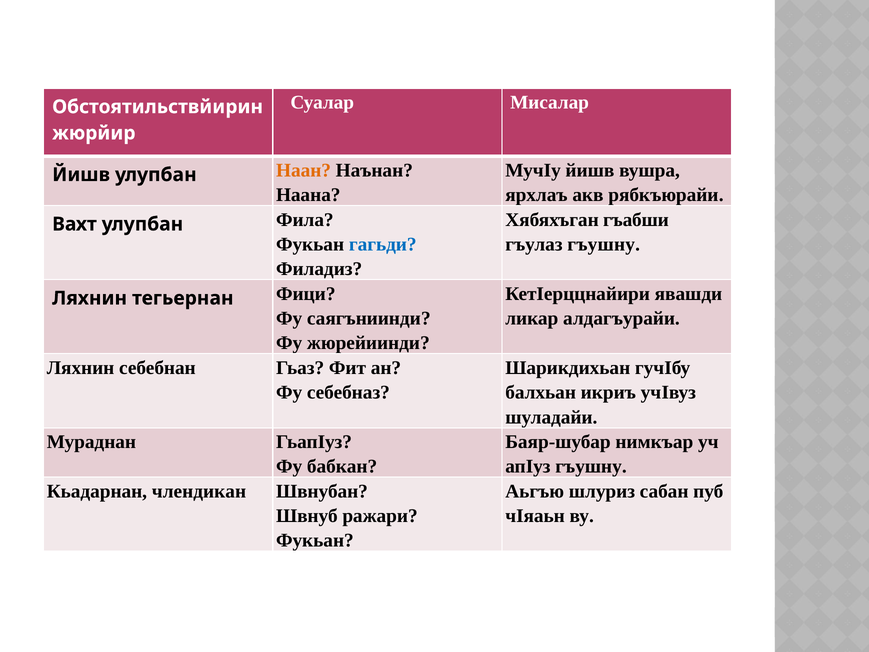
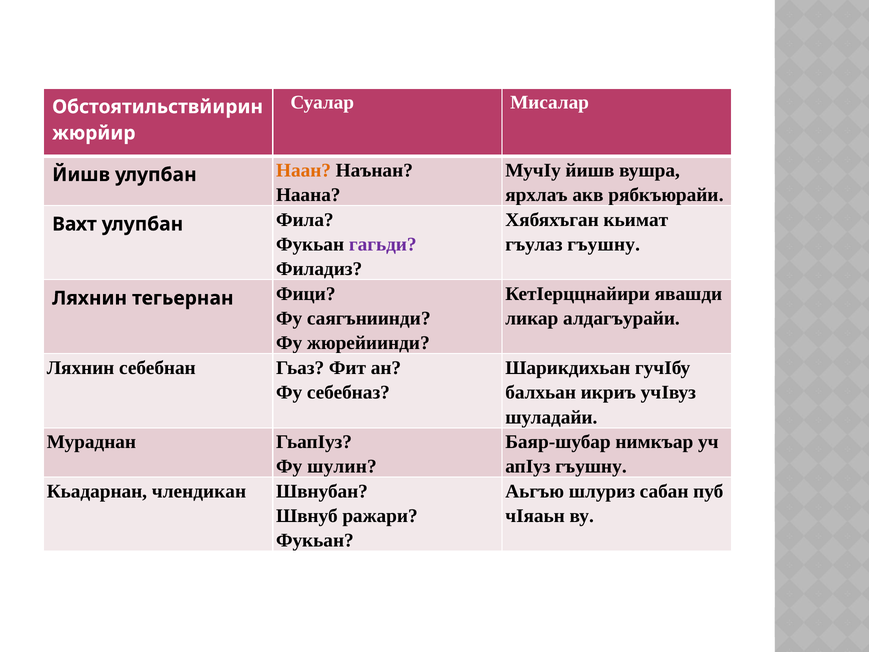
гъабши: гъабши -> кьимат
гагьди colour: blue -> purple
бабкан: бабкан -> шулин
